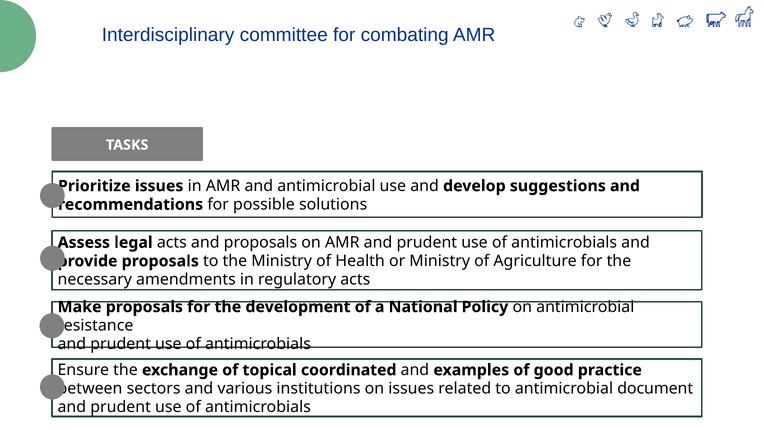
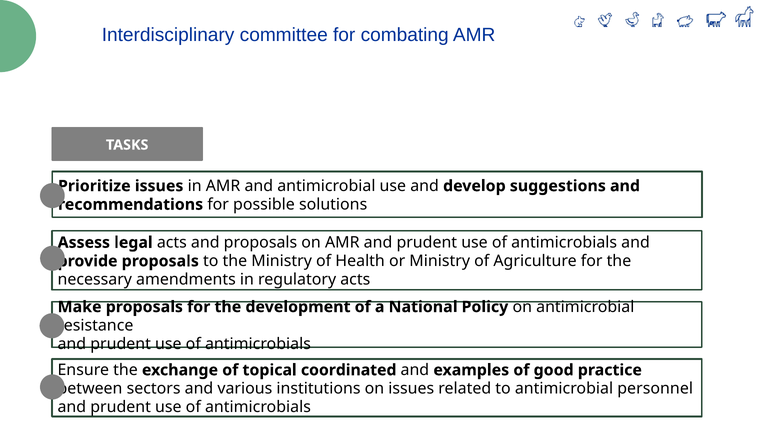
document: document -> personnel
